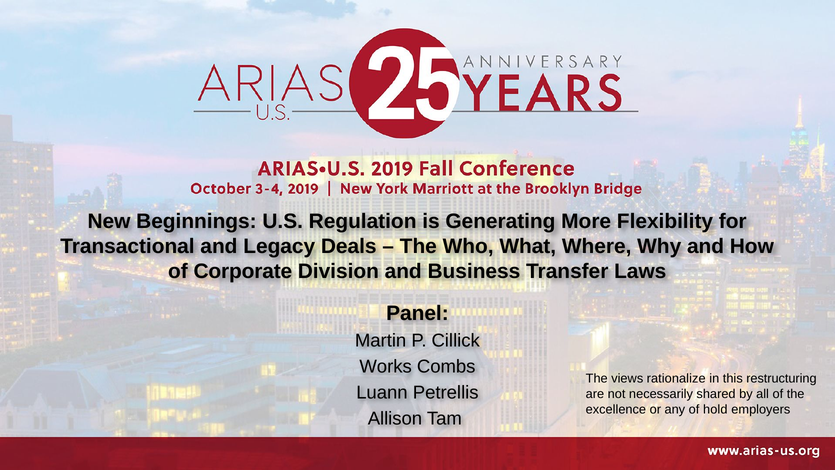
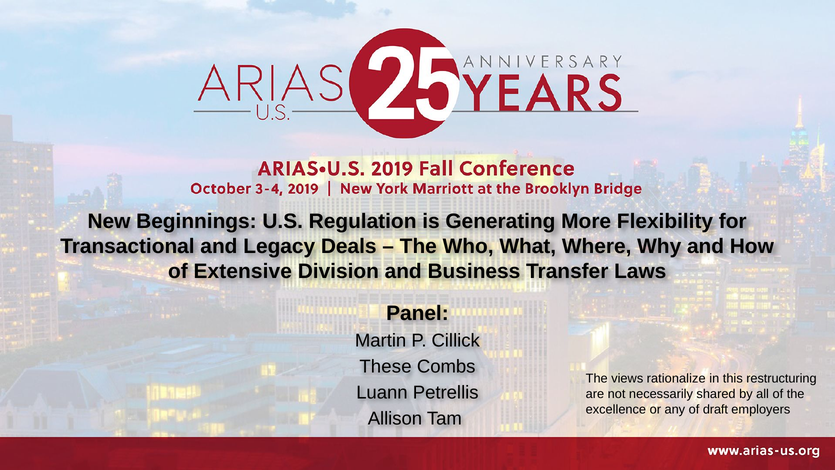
Corporate: Corporate -> Extensive
Works: Works -> These
hold: hold -> draft
